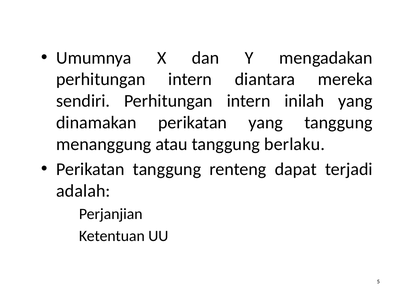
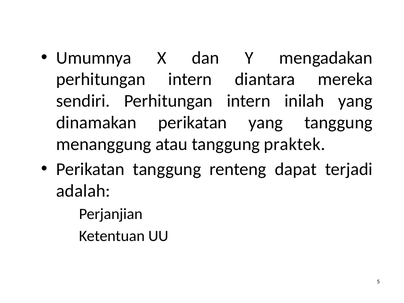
berlaku: berlaku -> praktek
